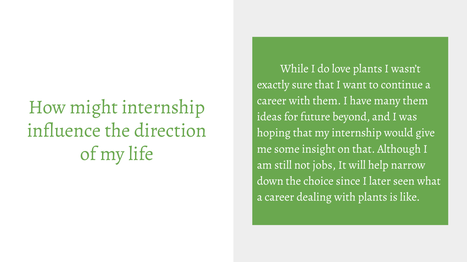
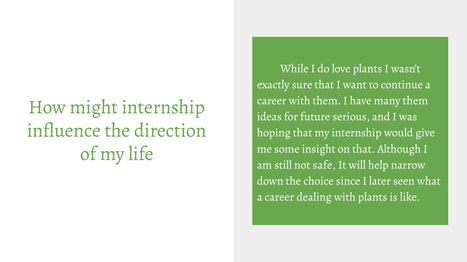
beyond: beyond -> serious
jobs: jobs -> safe
